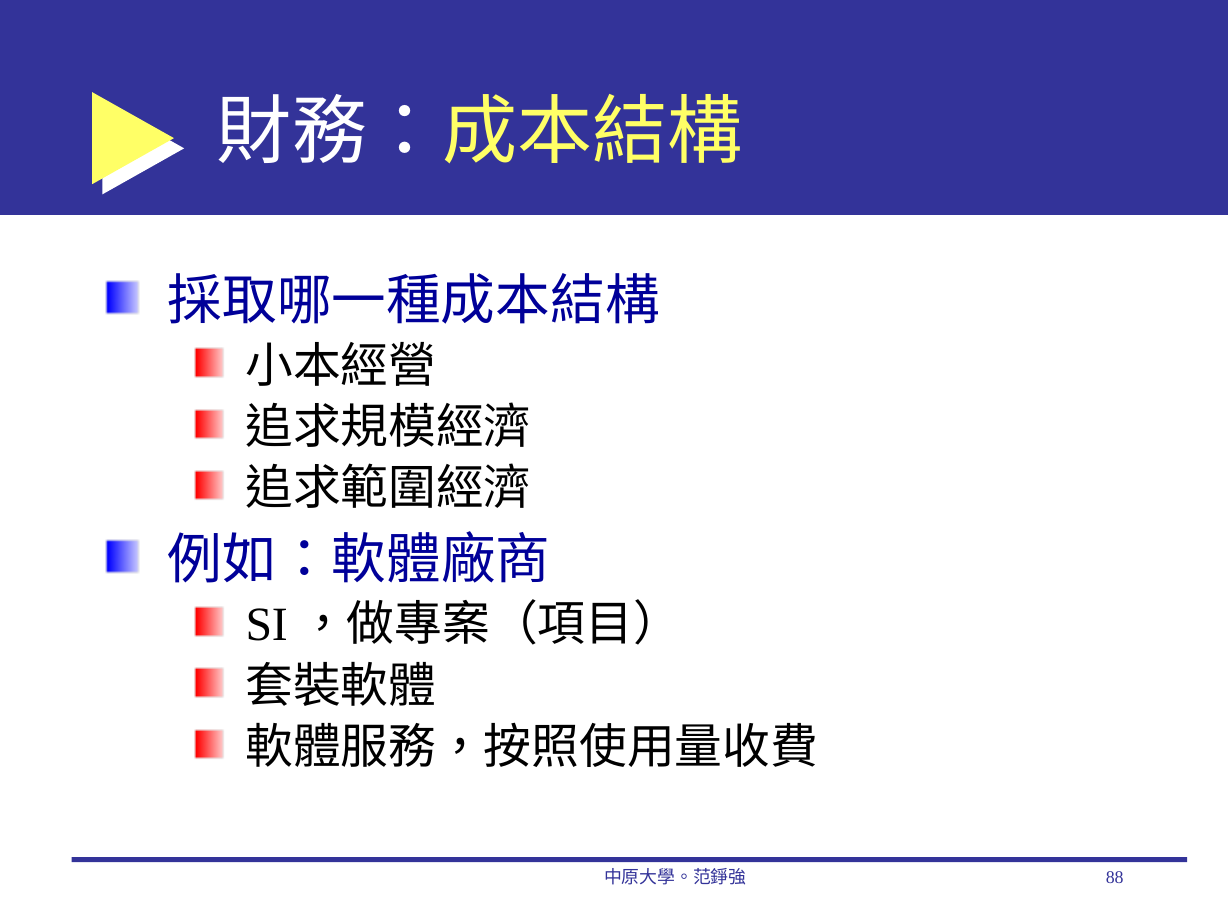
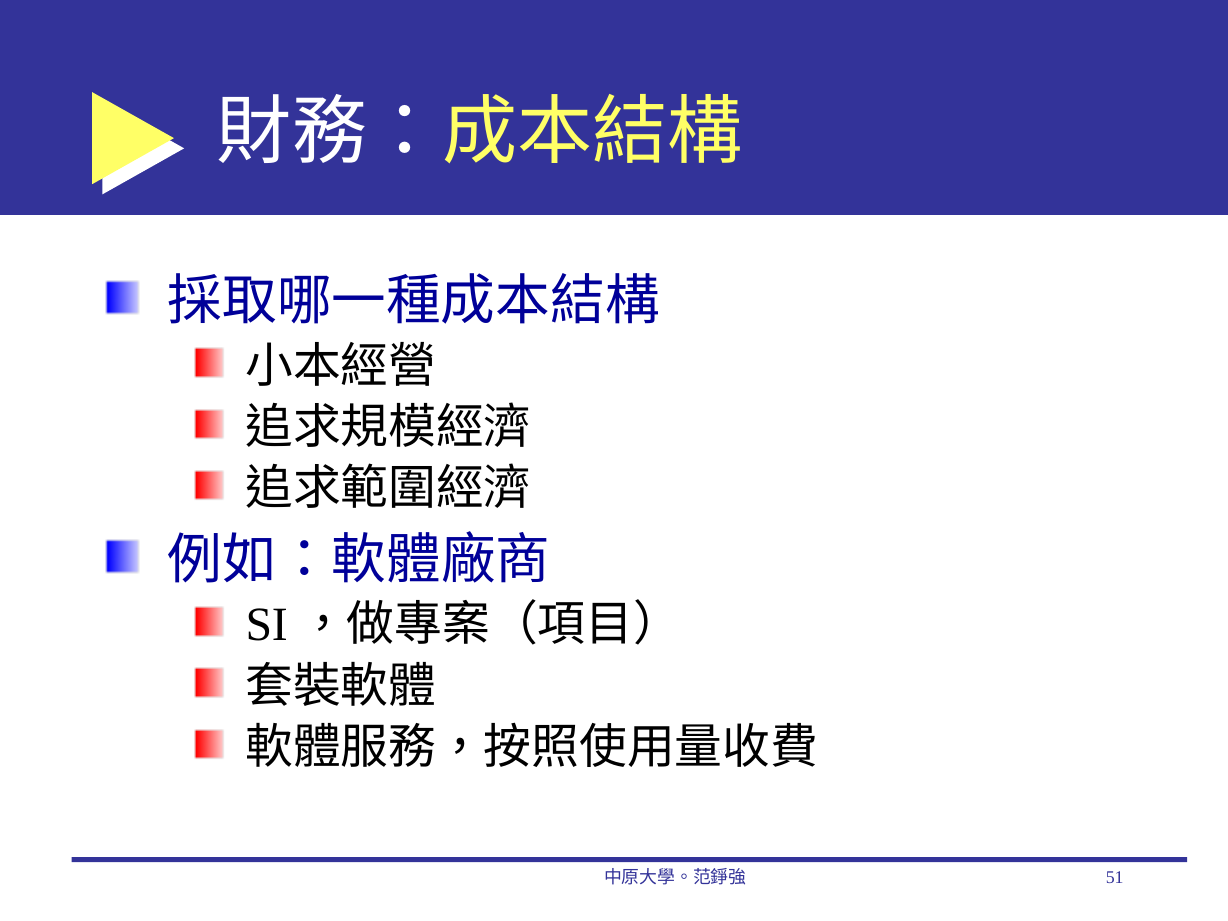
88: 88 -> 51
